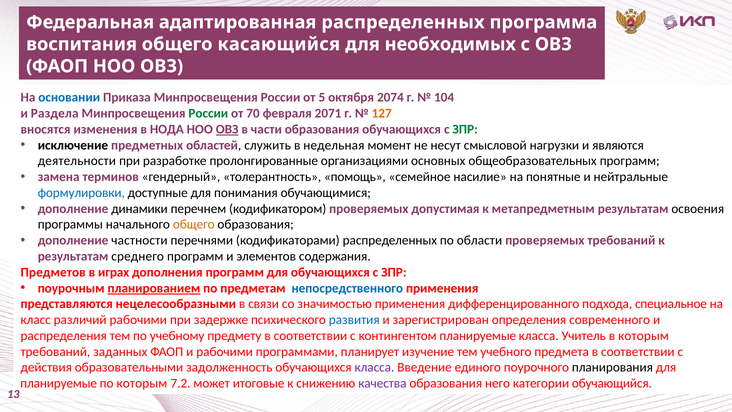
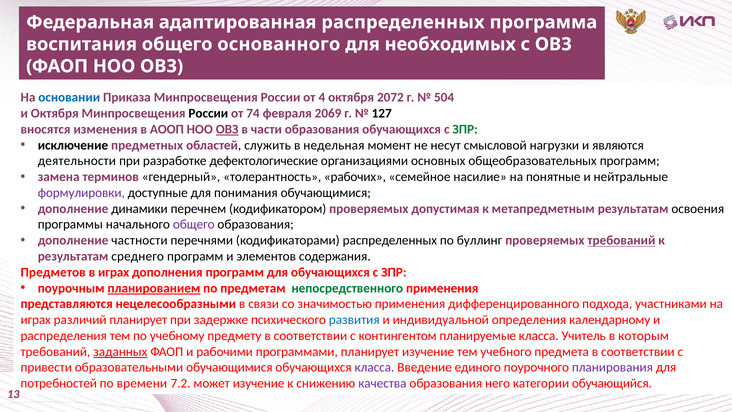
касающийся: касающийся -> основанного
5: 5 -> 4
2074: 2074 -> 2072
104: 104 -> 504
и Раздела: Раздела -> Октября
России at (208, 113) colour: green -> black
70: 70 -> 74
2071: 2071 -> 2069
127 colour: orange -> black
НОДА: НОДА -> АООП
пролонгированные: пролонгированные -> дефектологические
помощь: помощь -> рабочих
формулировки colour: blue -> purple
общего at (194, 224) colour: orange -> purple
области: области -> буллинг
требований at (621, 240) underline: none -> present
непосредственного colour: blue -> green
специальное: специальное -> участниками
класс at (36, 320): класс -> играх
различий рабочими: рабочими -> планирует
зарегистрирован: зарегистрирован -> индивидуальной
современного: современного -> календарному
заданных underline: none -> present
действия: действия -> привести
образовательными задолженность: задолженность -> обучающимися
планирования colour: black -> purple
планируемые at (59, 383): планируемые -> потребностей
по которым: которым -> времени
может итоговые: итоговые -> изучение
